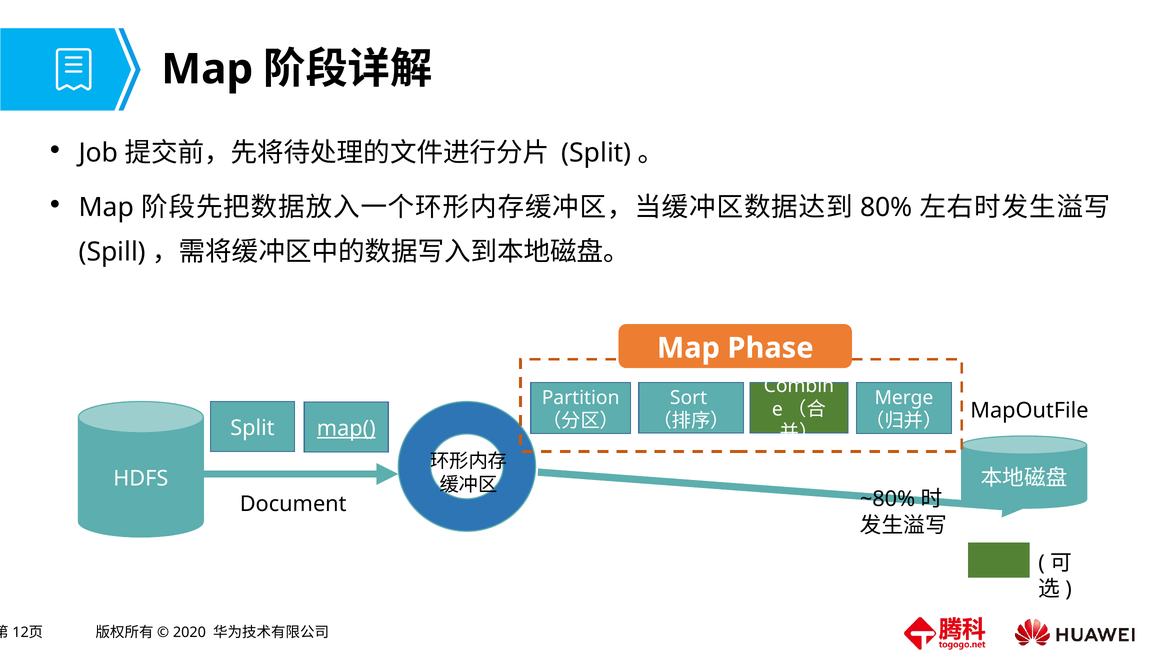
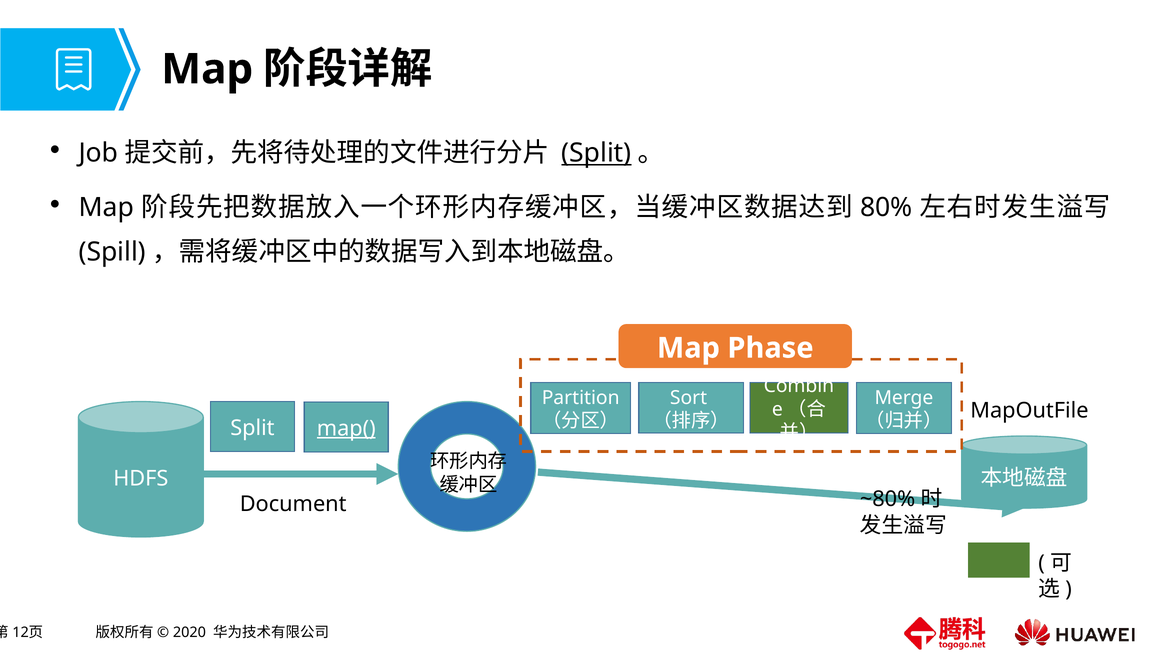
Split at (596, 153) underline: none -> present
